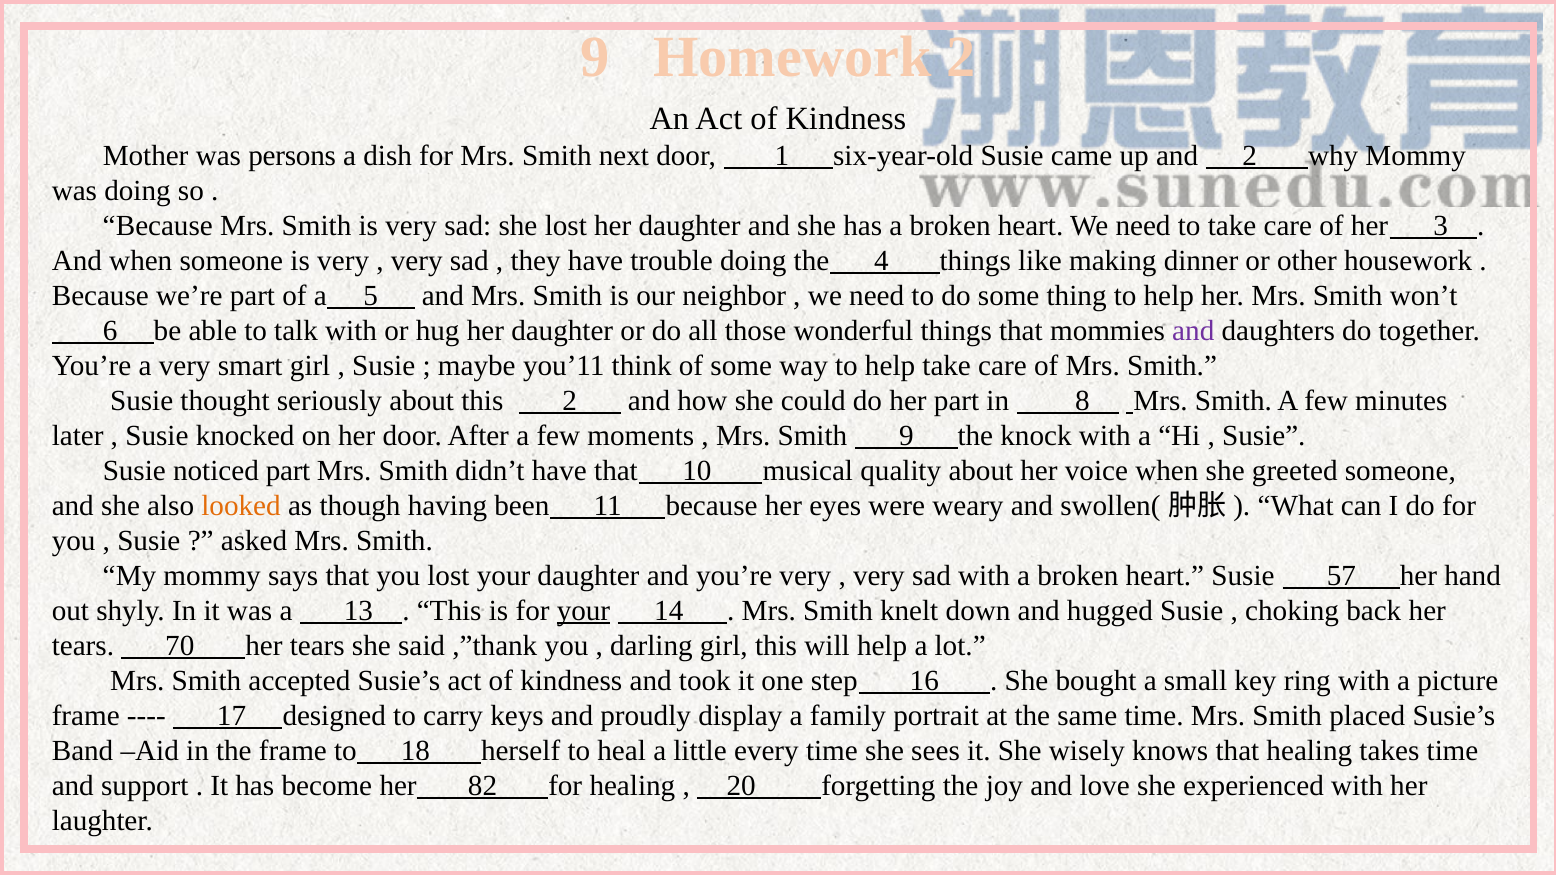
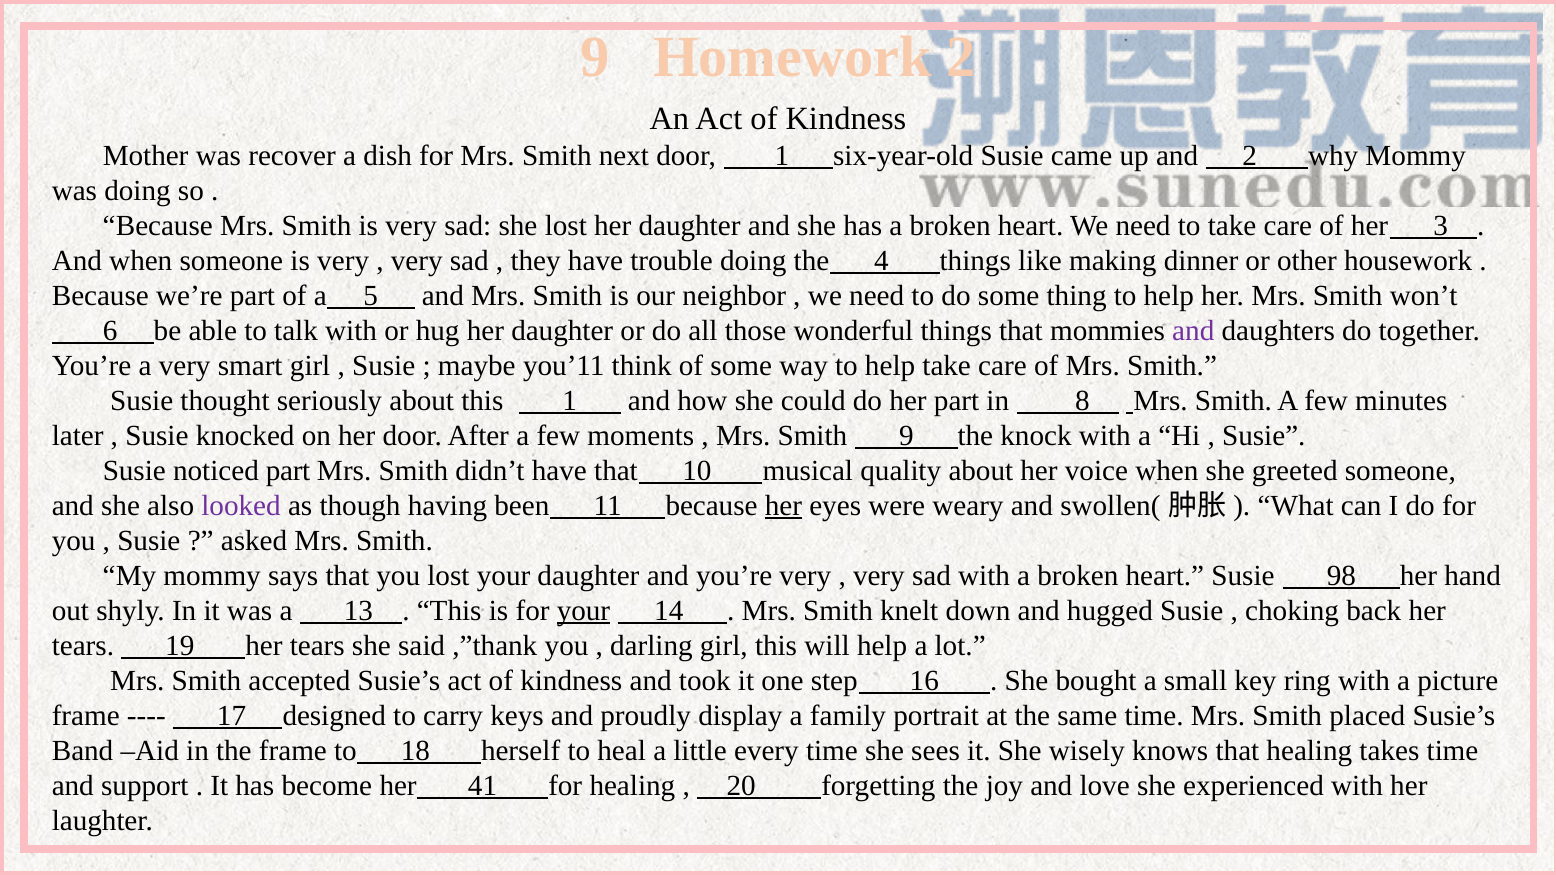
persons: persons -> recover
this 2: 2 -> 1
looked colour: orange -> purple
her at (784, 506) underline: none -> present
57: 57 -> 98
70: 70 -> 19
82: 82 -> 41
